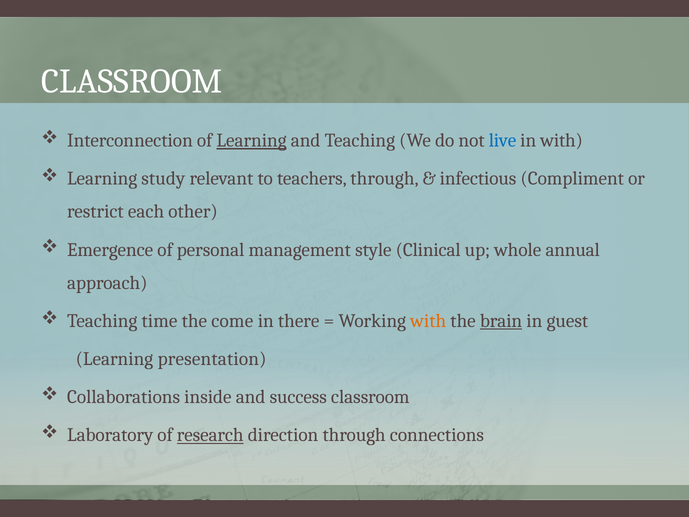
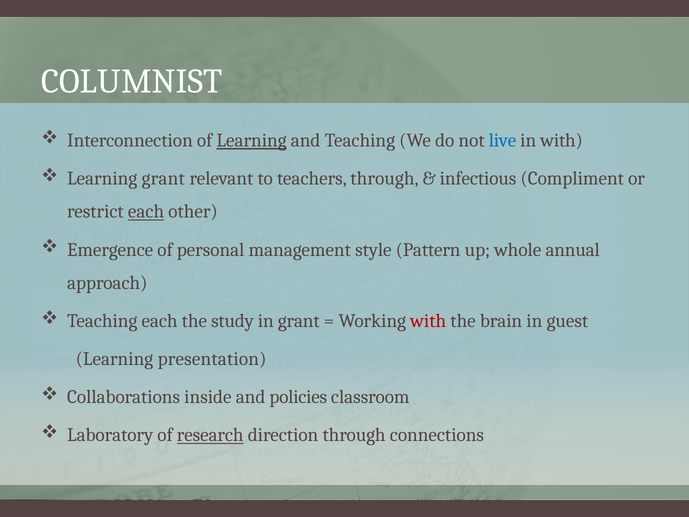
CLASSROOM at (132, 82): CLASSROOM -> COLUMNIST
Learning study: study -> grant
each at (146, 212) underline: none -> present
Clinical: Clinical -> Pattern
Teaching time: time -> each
come: come -> study
in there: there -> grant
with at (428, 321) colour: orange -> red
brain underline: present -> none
success: success -> policies
